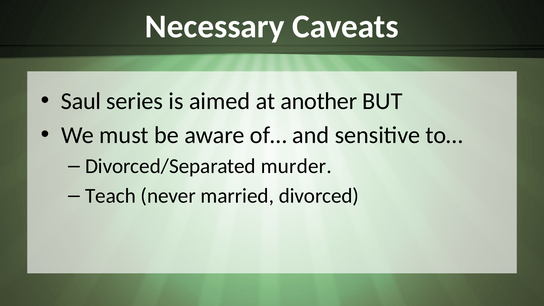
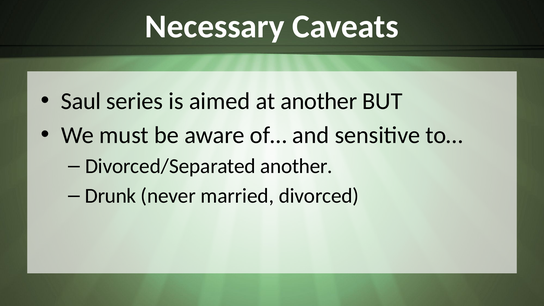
Divorced/Separated murder: murder -> another
Teach: Teach -> Drunk
